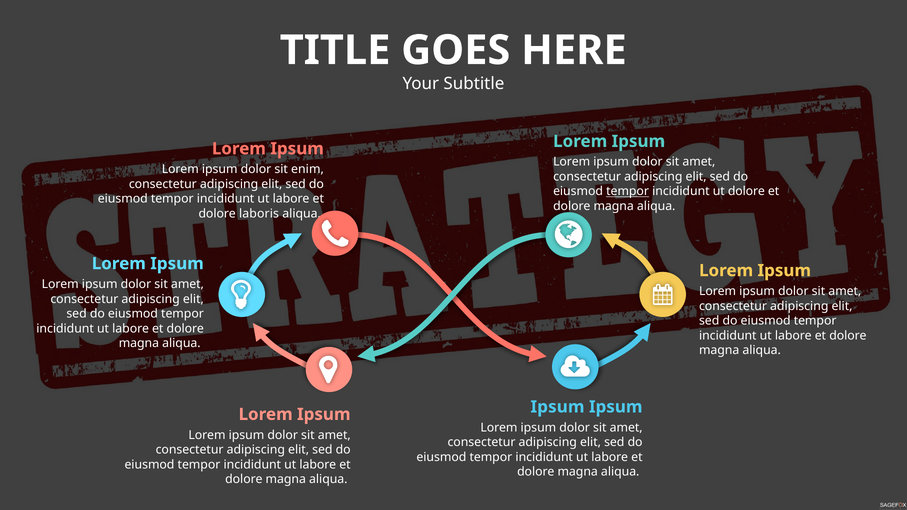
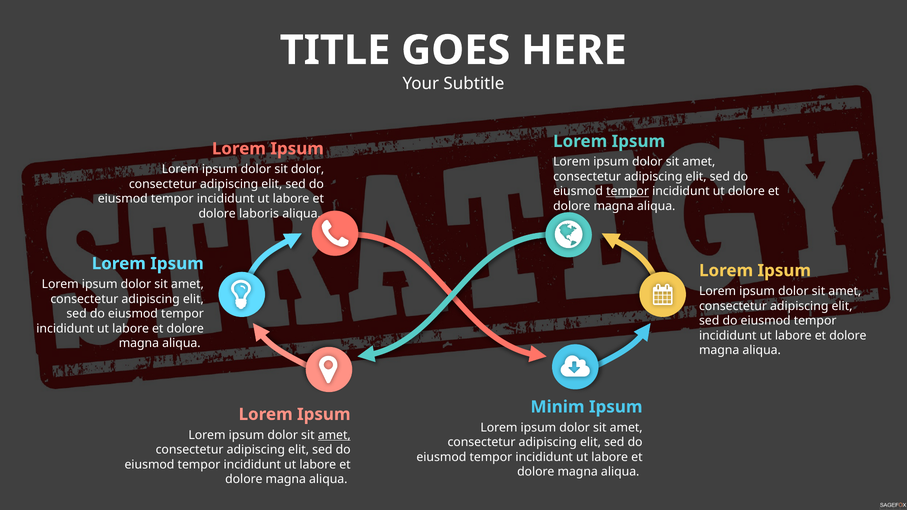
sit enim: enim -> dolor
Ipsum at (557, 407): Ipsum -> Minim
amet at (334, 435) underline: none -> present
